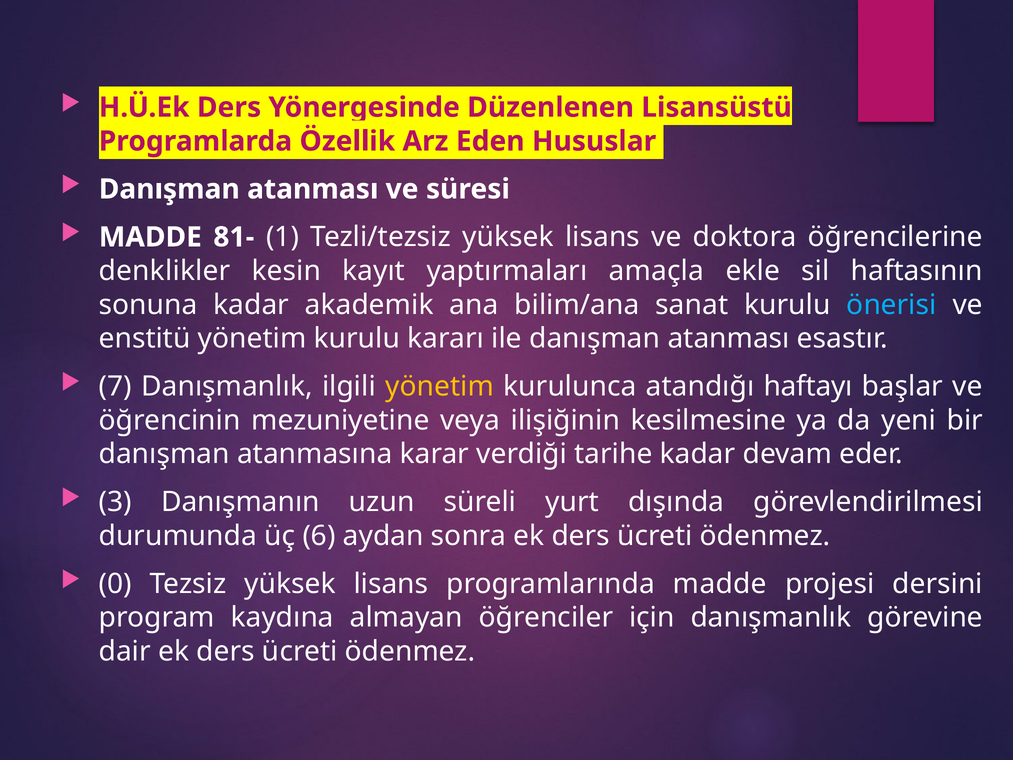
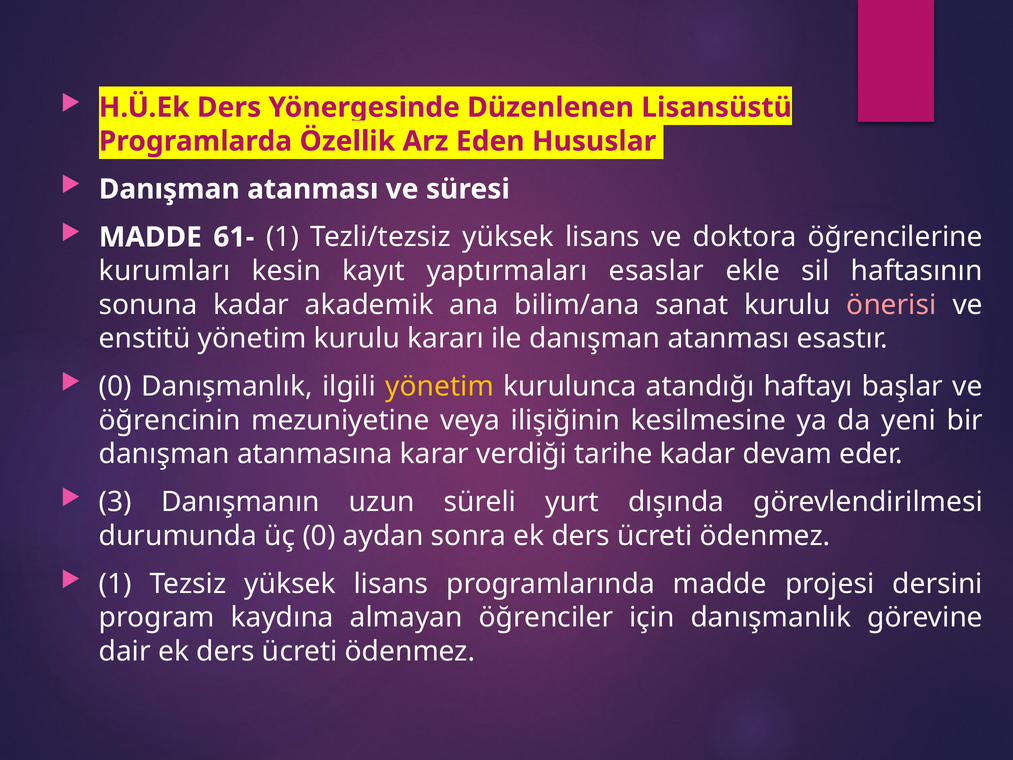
81-: 81- -> 61-
denklikler: denklikler -> kurumları
amaçla: amaçla -> esaslar
önerisi colour: light blue -> pink
7 at (115, 386): 7 -> 0
üç 6: 6 -> 0
0 at (115, 584): 0 -> 1
